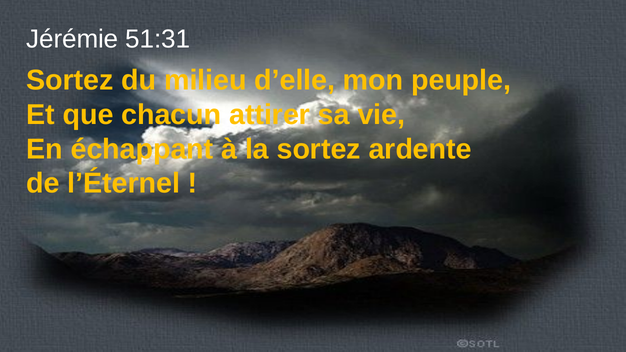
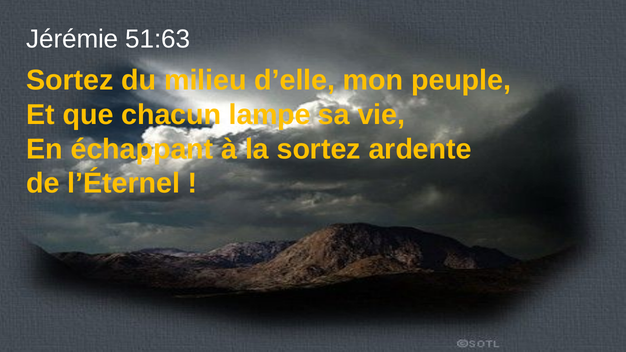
51:31: 51:31 -> 51:63
attirer: attirer -> lampe
